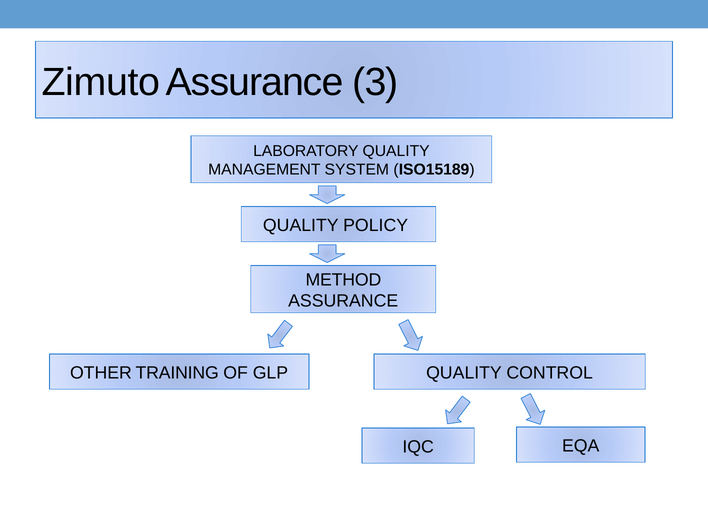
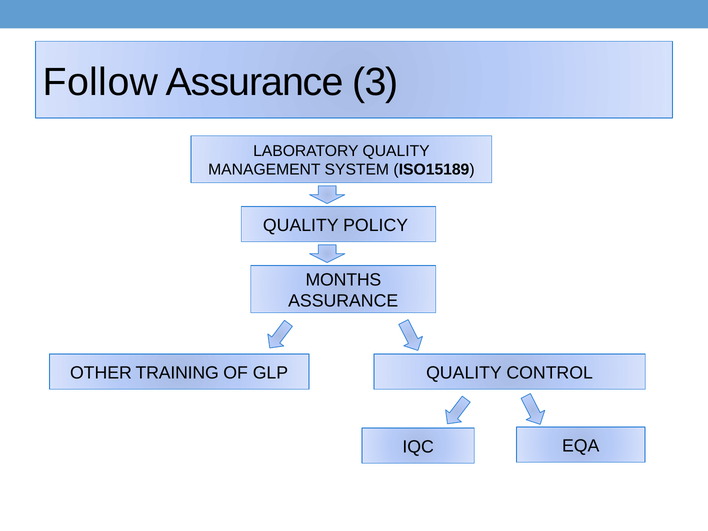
Zimuto: Zimuto -> Follow
METHOD: METHOD -> MONTHS
